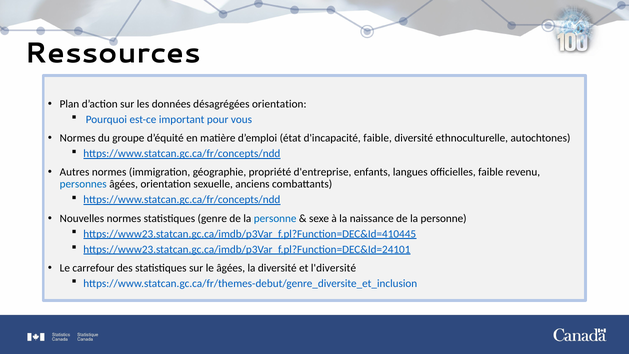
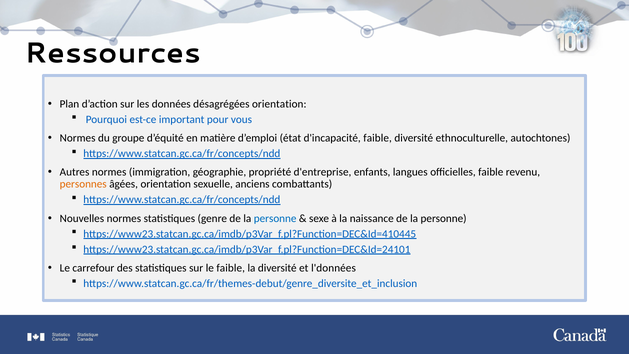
personnes colour: blue -> orange
le âgées: âgées -> faible
l'diversité: l'diversité -> l'données
